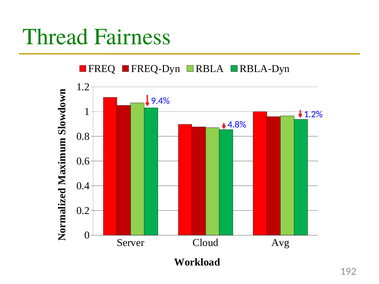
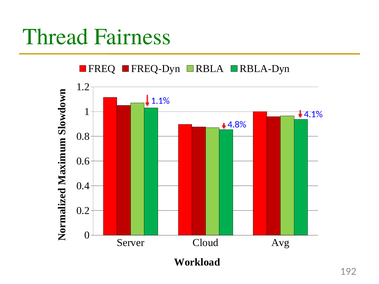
9.4%: 9.4% -> 1.1%
1.2%: 1.2% -> 4.1%
